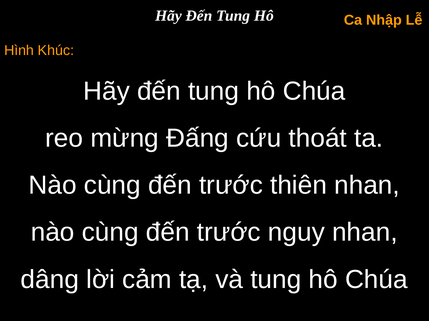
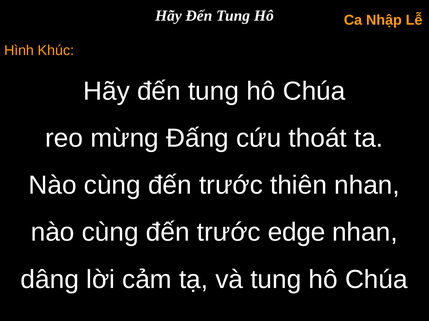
nguy: nguy -> edge
